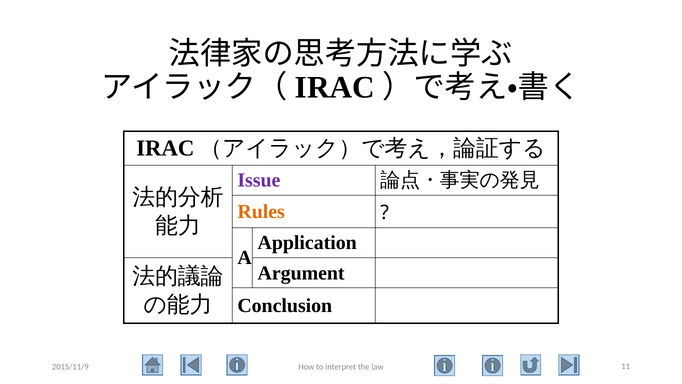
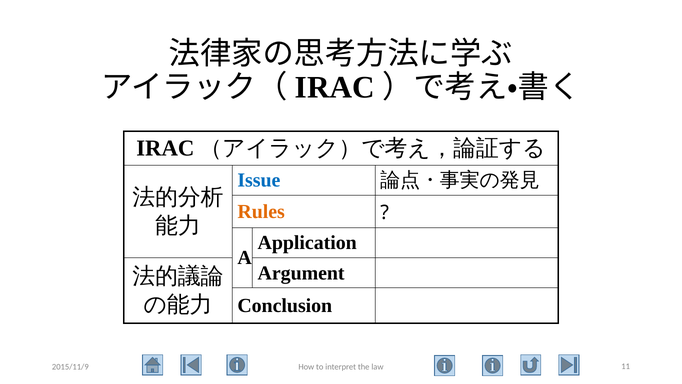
Issue colour: purple -> blue
